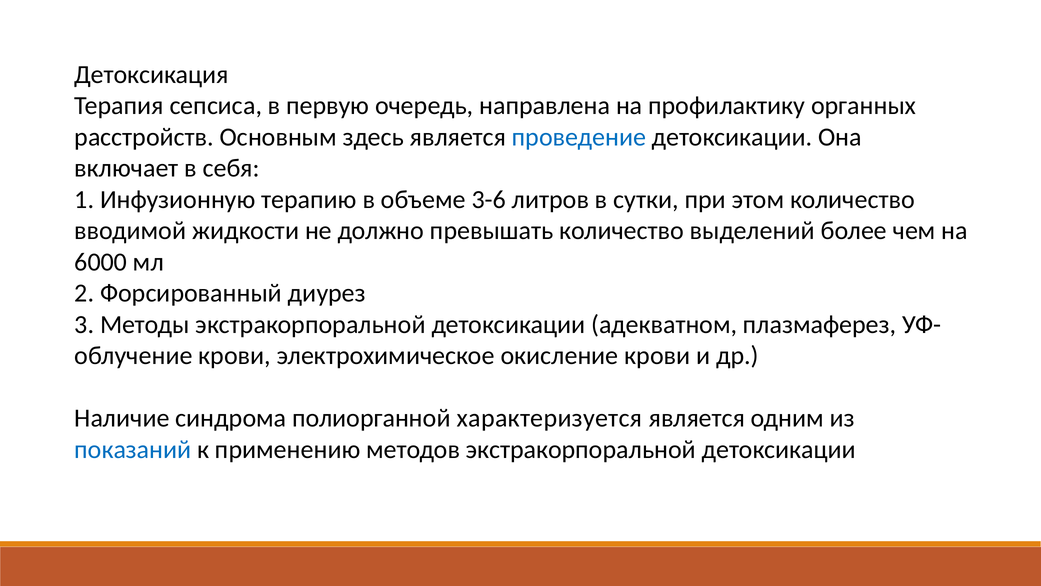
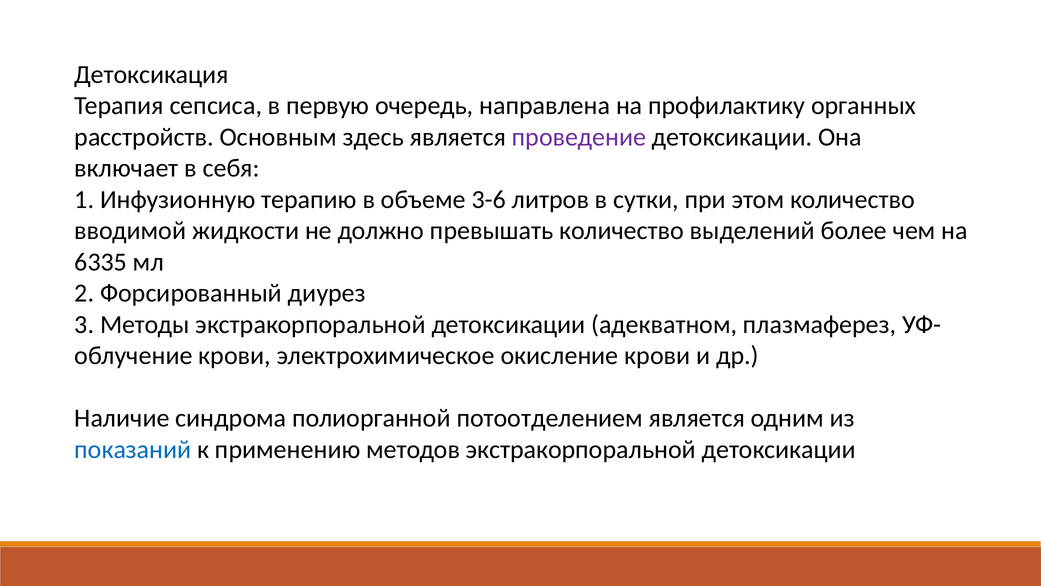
проведение colour: blue -> purple
6000: 6000 -> 6335
характеризуется: характеризуется -> потоотделением
